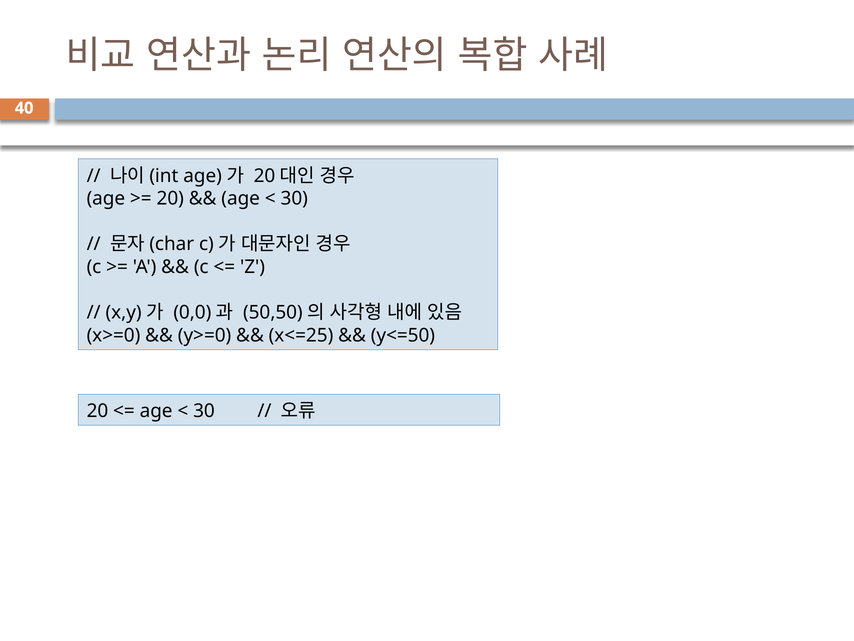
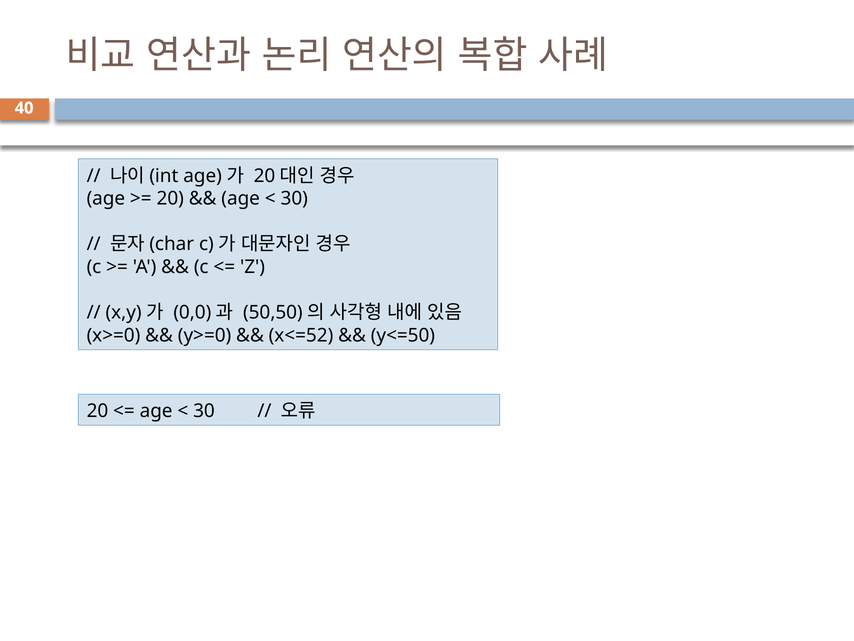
x<=25: x<=25 -> x<=52
